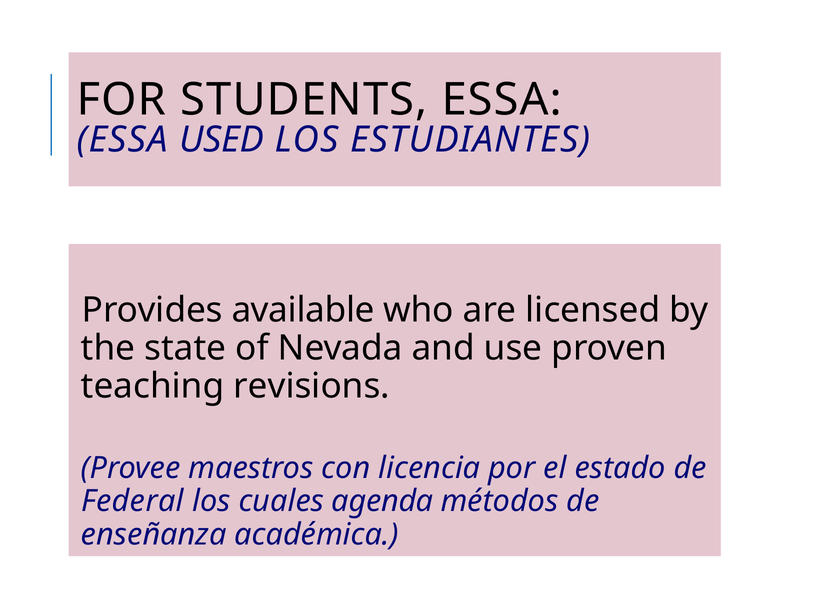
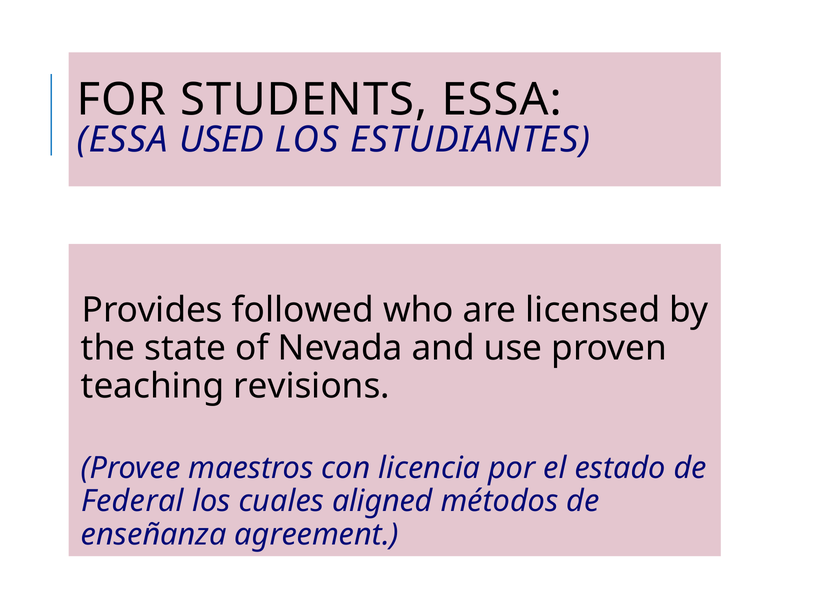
available: available -> followed
agenda: agenda -> aligned
académica: académica -> agreement
